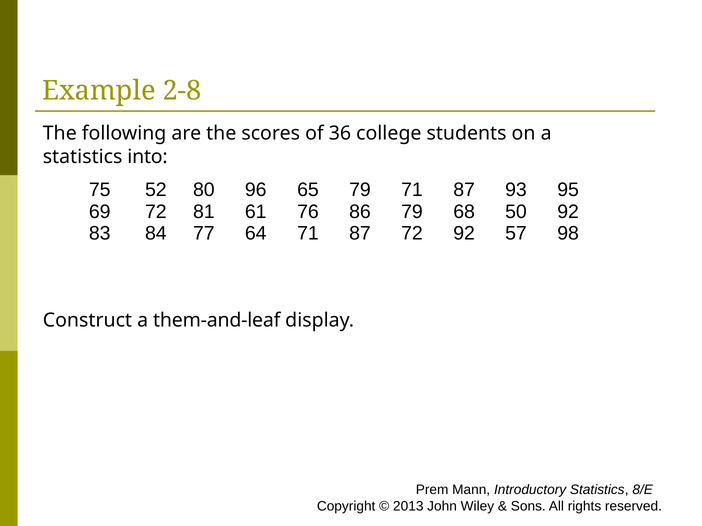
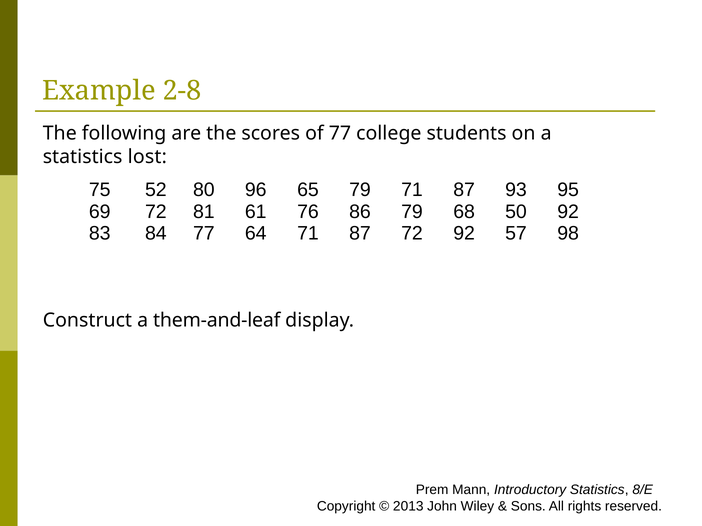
of 36: 36 -> 77
into: into -> lost
